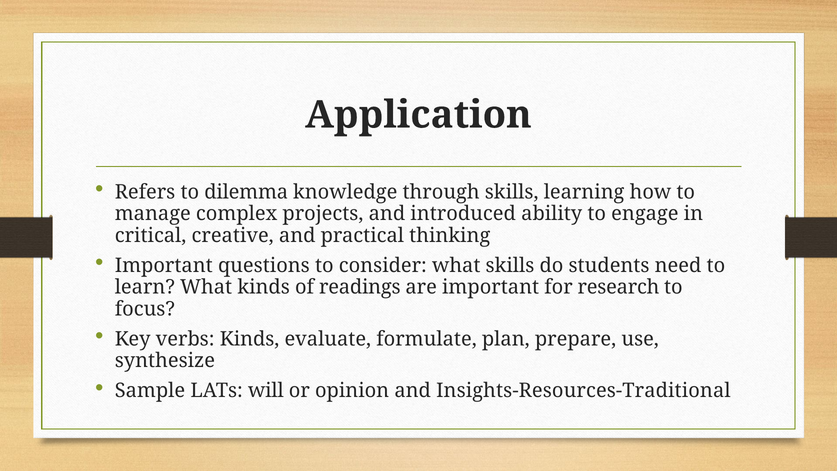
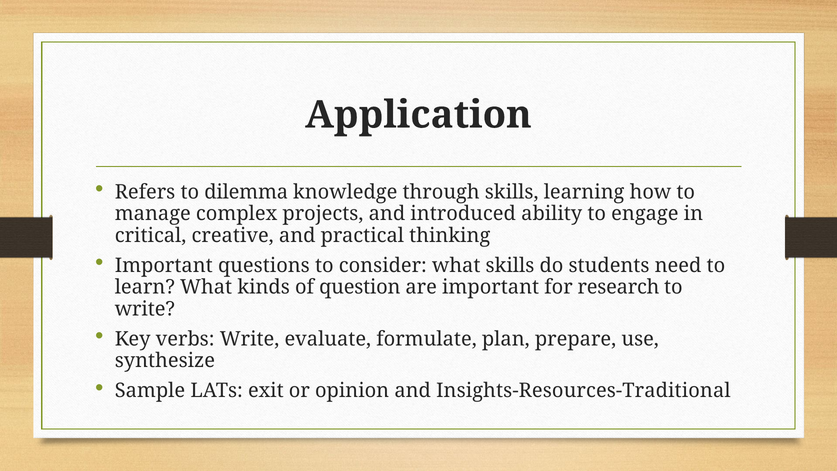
readings: readings -> question
focus at (145, 309): focus -> write
verbs Kinds: Kinds -> Write
will: will -> exit
